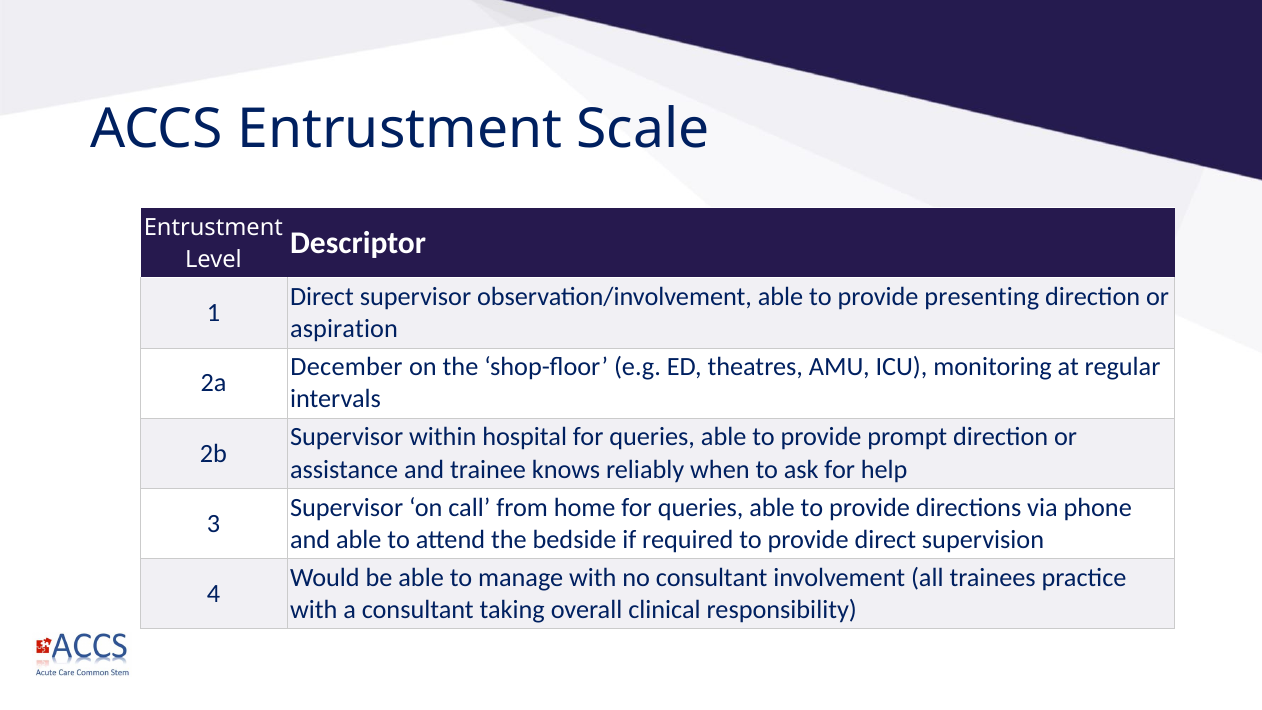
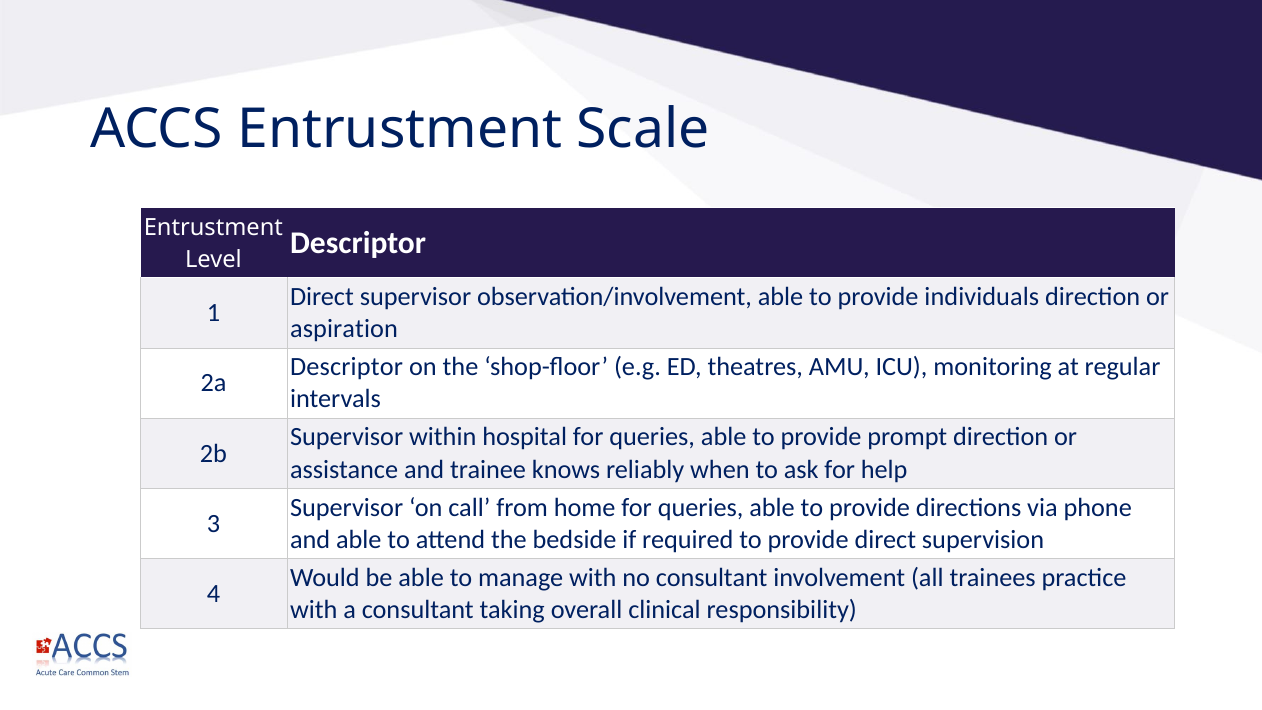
presenting: presenting -> individuals
December at (347, 367): December -> Descriptor
